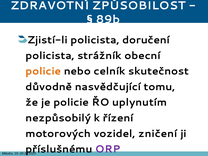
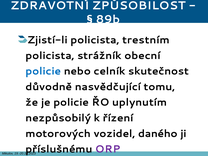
doručení: doručení -> trestním
policie at (43, 71) colour: orange -> blue
zničení: zničení -> daného
